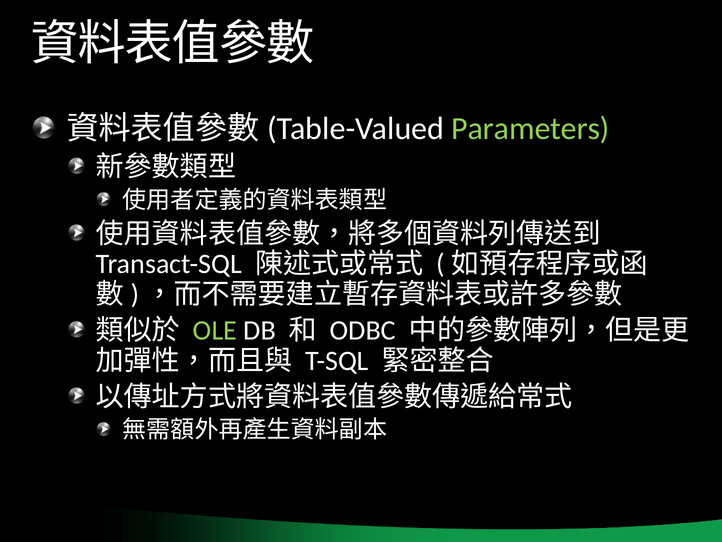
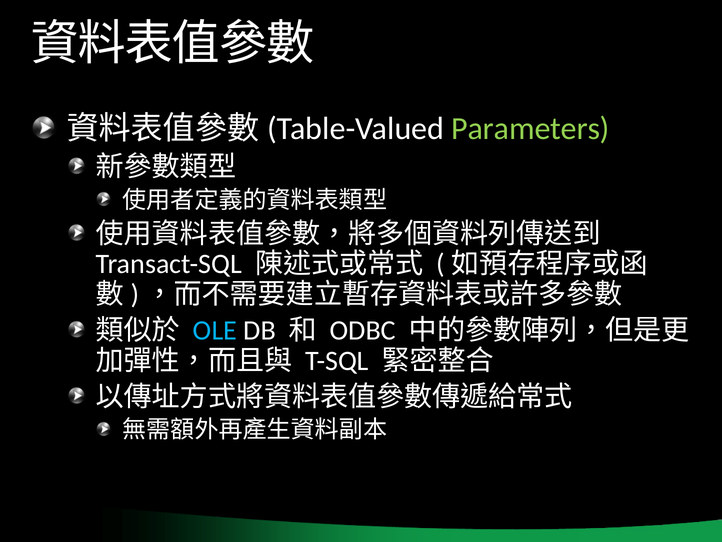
OLE colour: light green -> light blue
